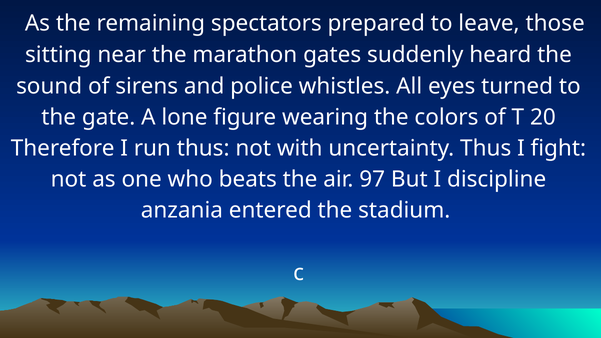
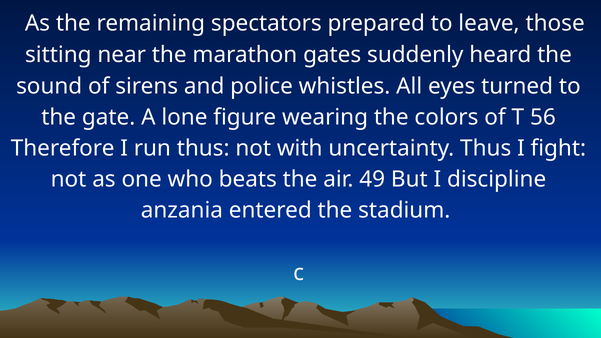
20: 20 -> 56
97: 97 -> 49
